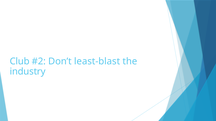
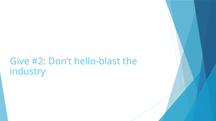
Club: Club -> Give
least-blast: least-blast -> hello-blast
